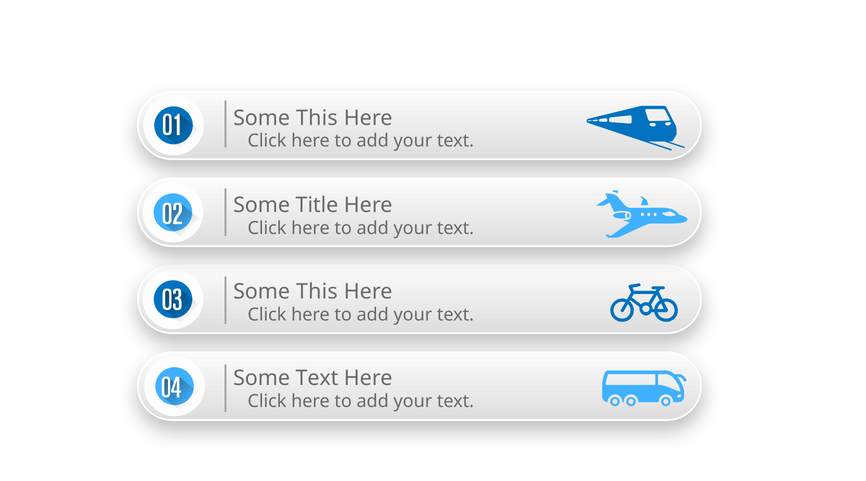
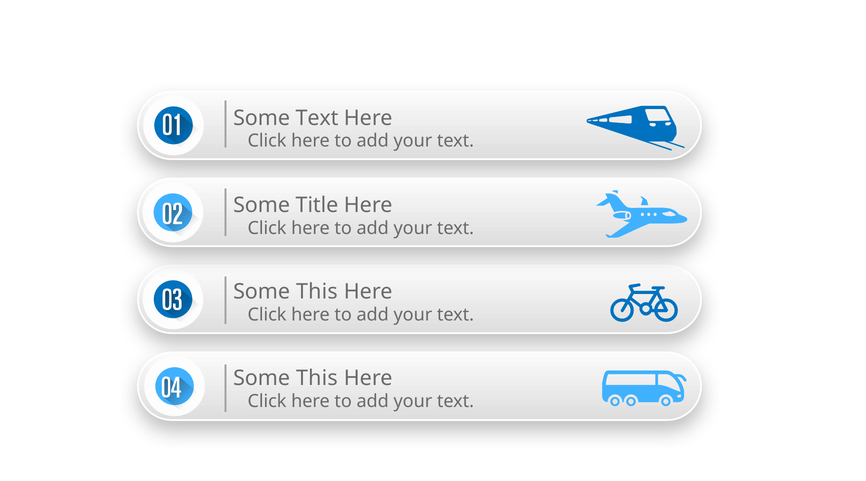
This at (317, 118): This -> Text
Text at (317, 378): Text -> This
